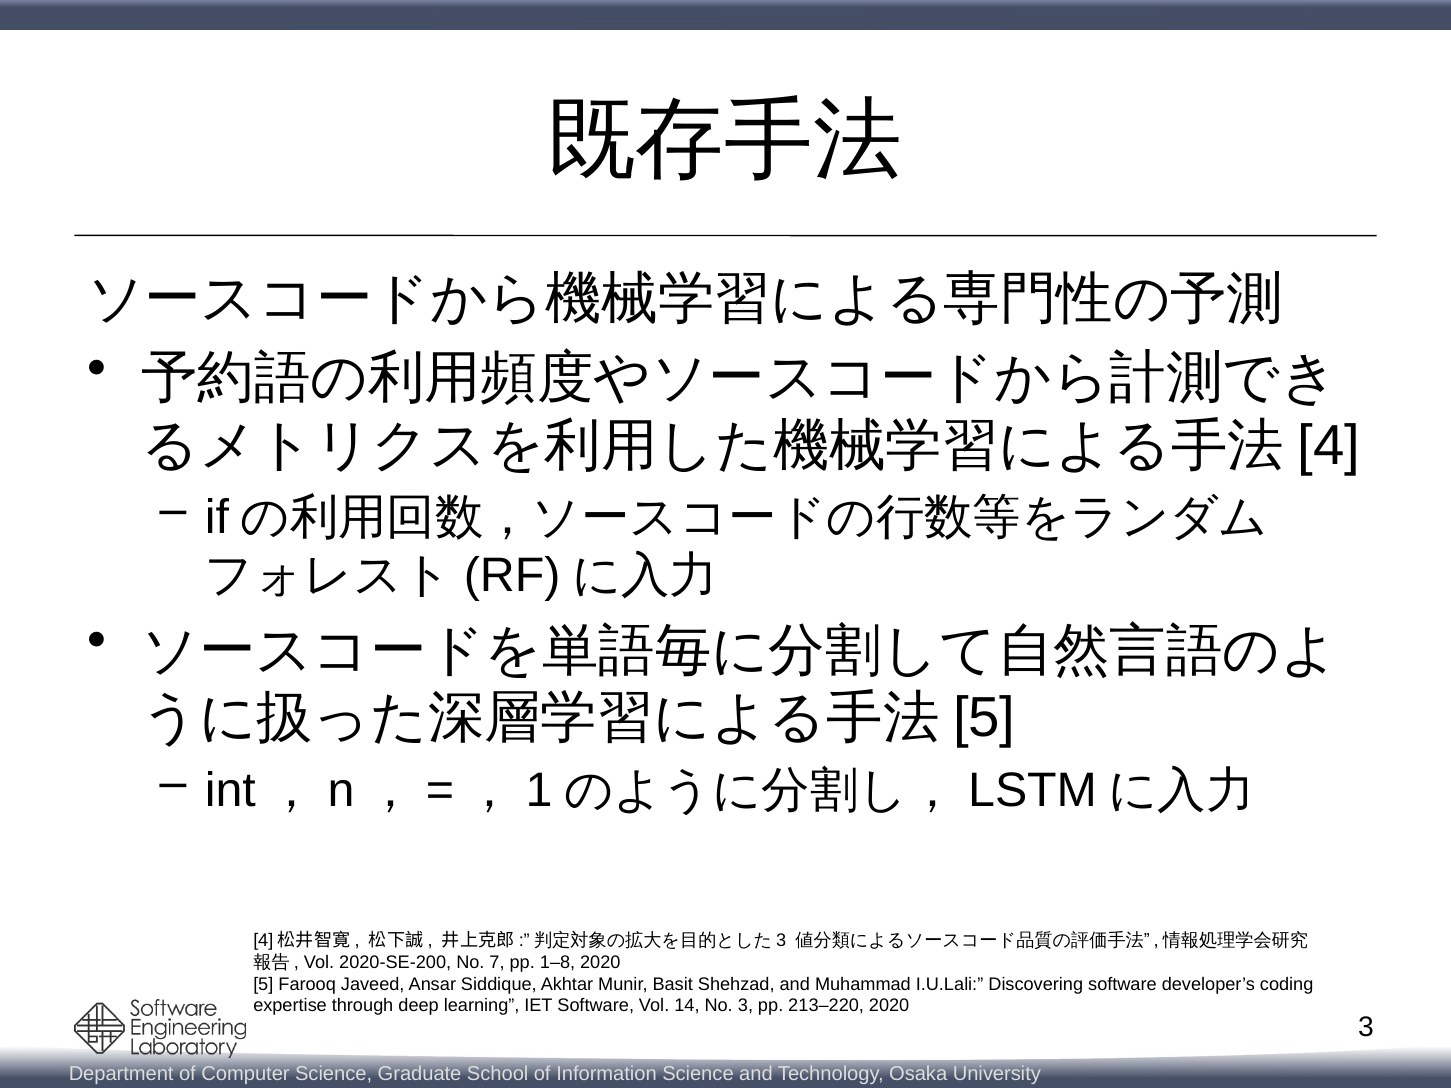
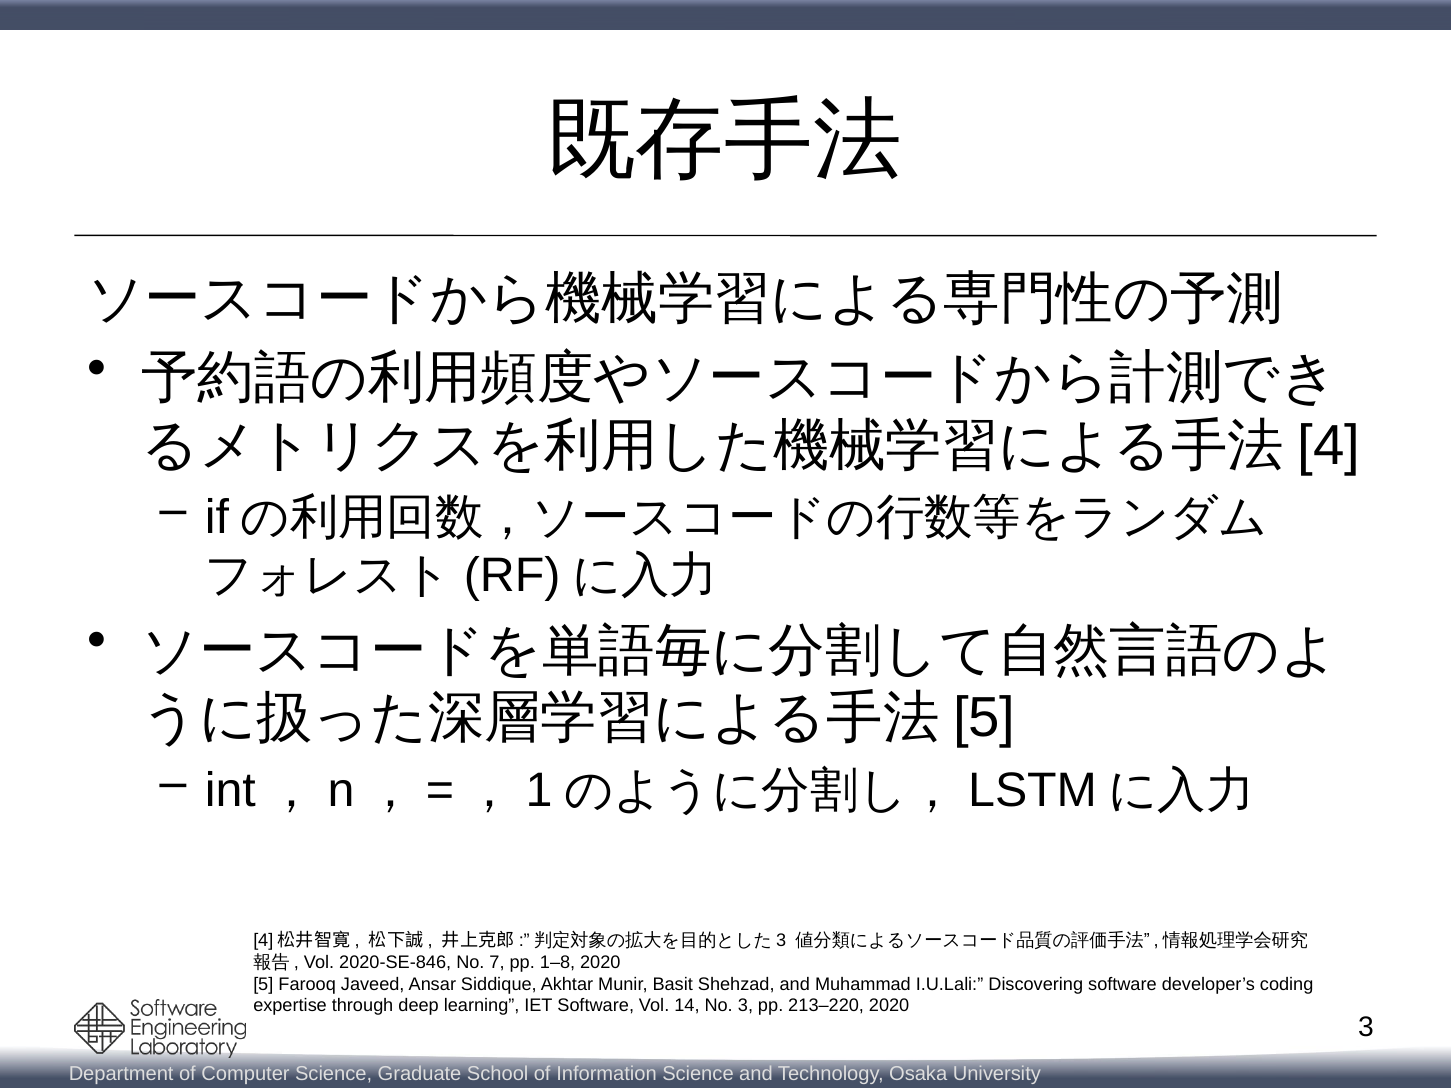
2020-SE-200: 2020-SE-200 -> 2020-SE-846
